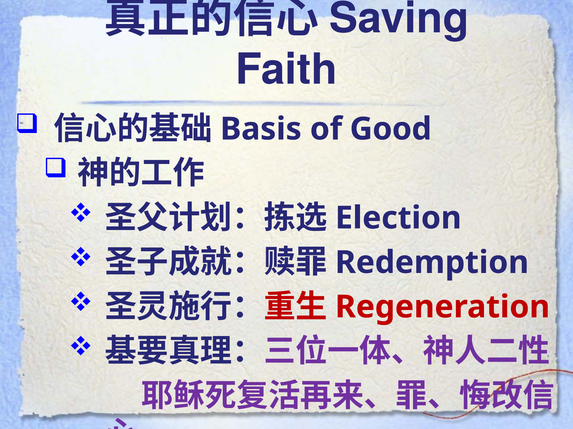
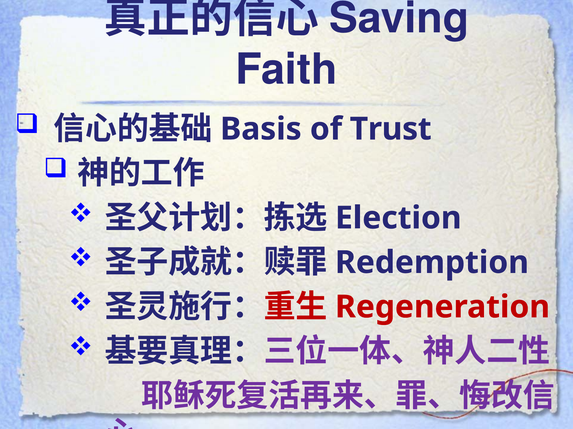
Good: Good -> Trust
